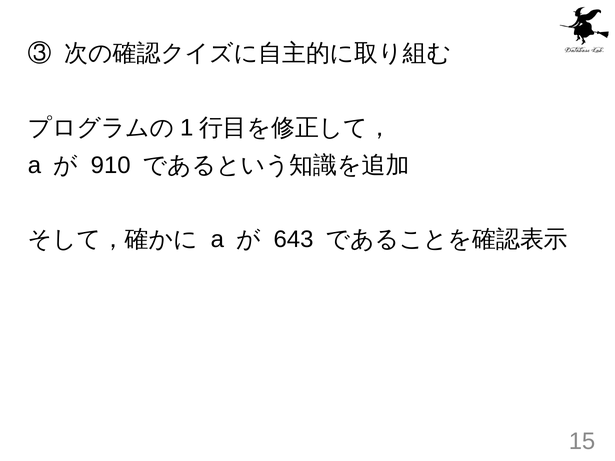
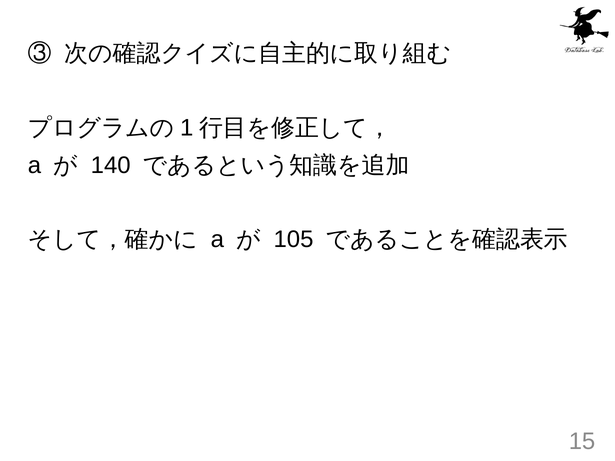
910: 910 -> 140
643: 643 -> 105
